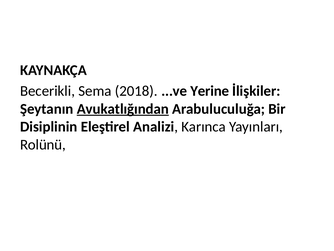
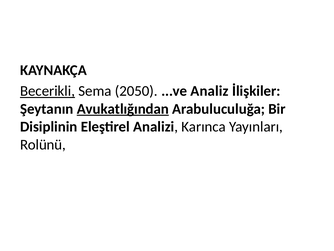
Becerikli underline: none -> present
2018: 2018 -> 2050
Yerine: Yerine -> Analiz
